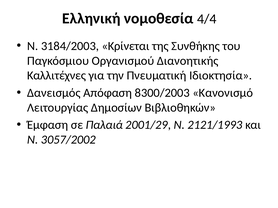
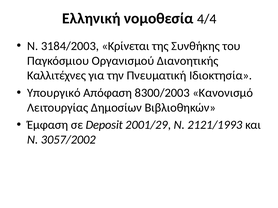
Δανεισμός: Δανεισμός -> Υπουργικό
Παλαιά: Παλαιά -> Deposit
